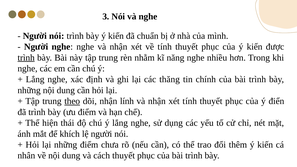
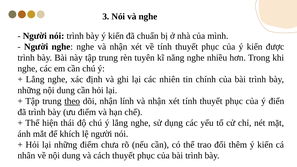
trình at (26, 58) underline: present -> none
nhằm: nhằm -> tuyên
thăng: thăng -> nhiên
